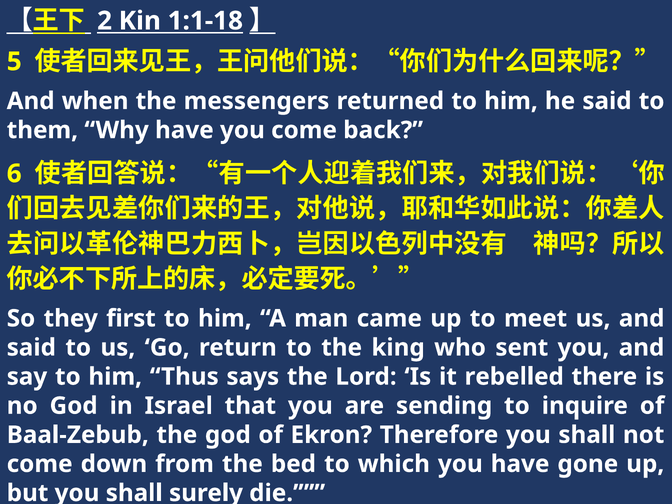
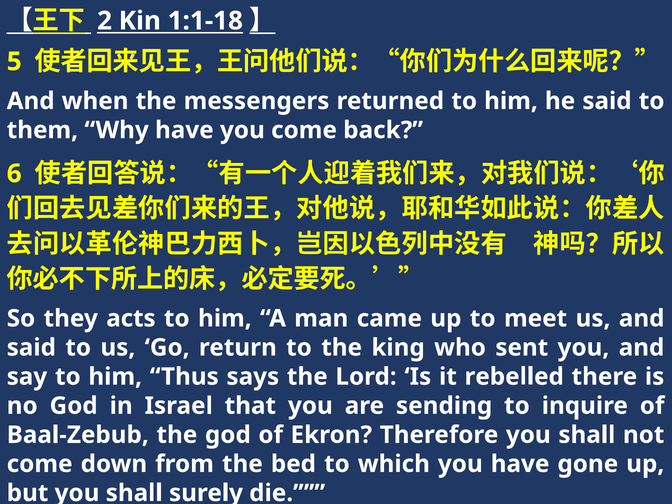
first: first -> acts
